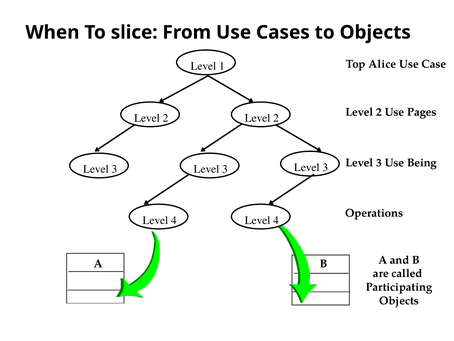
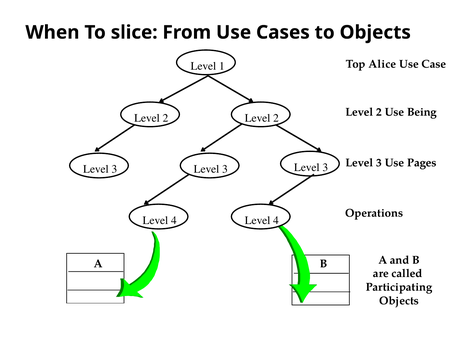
Pages: Pages -> Being
Being: Being -> Pages
